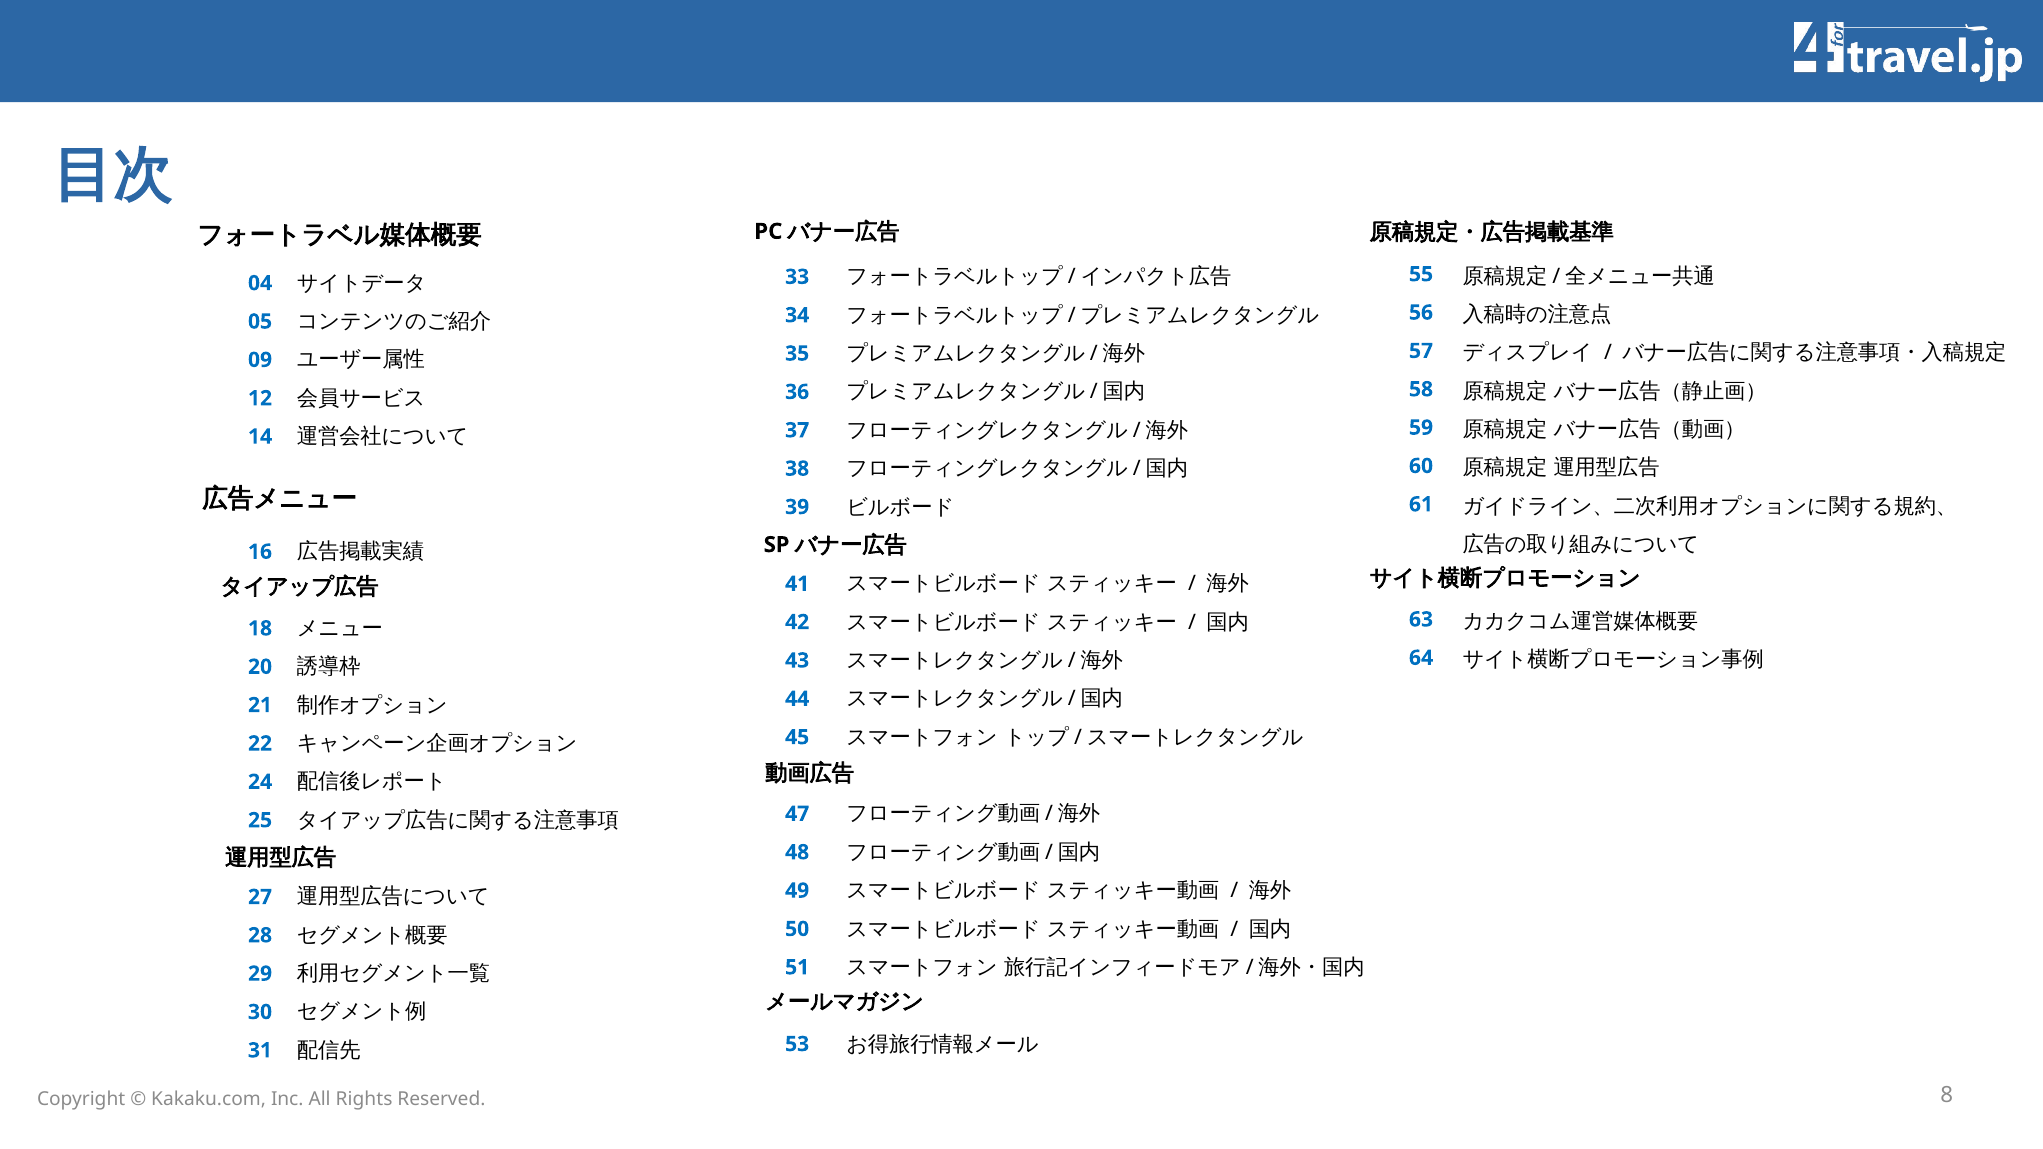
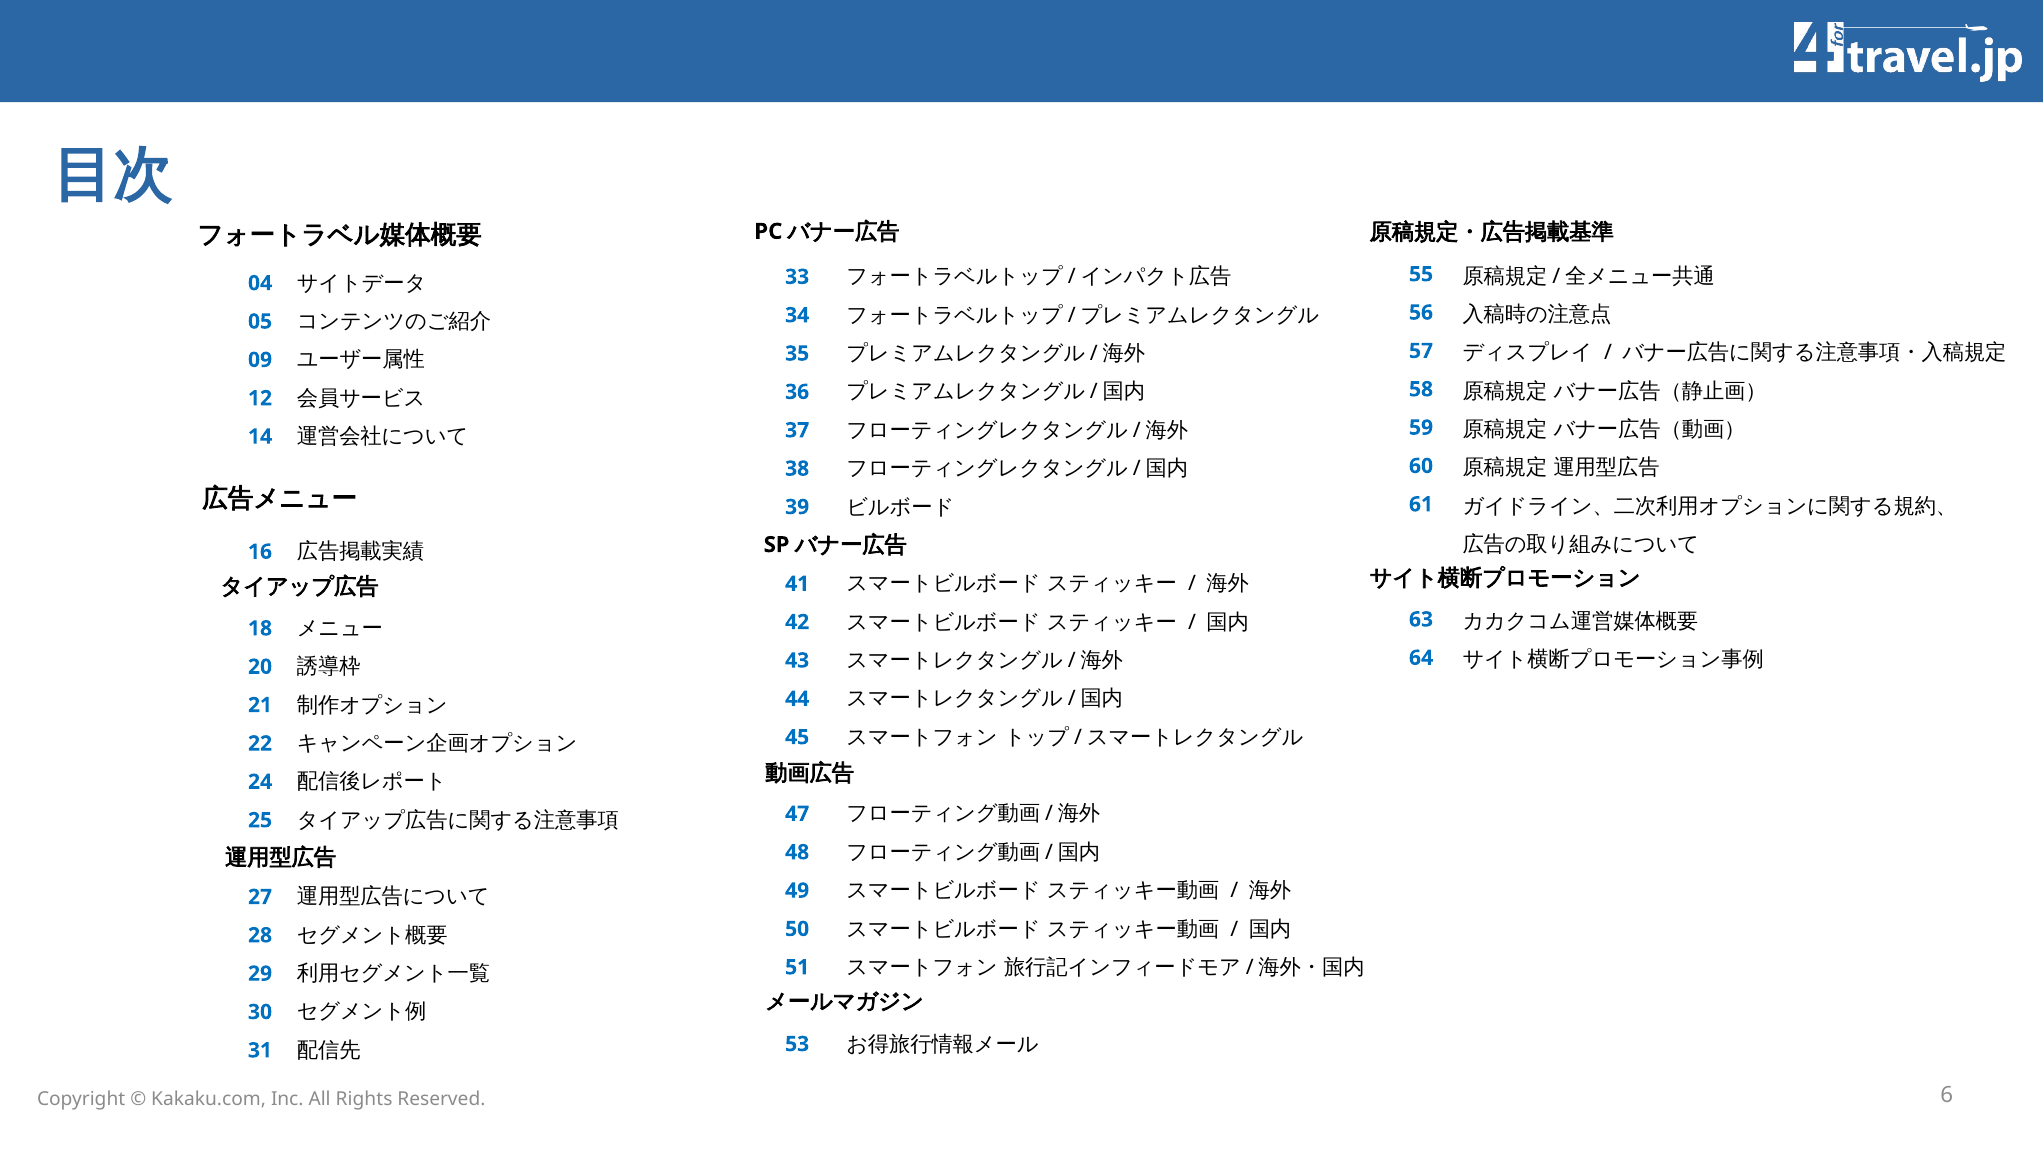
8: 8 -> 6
